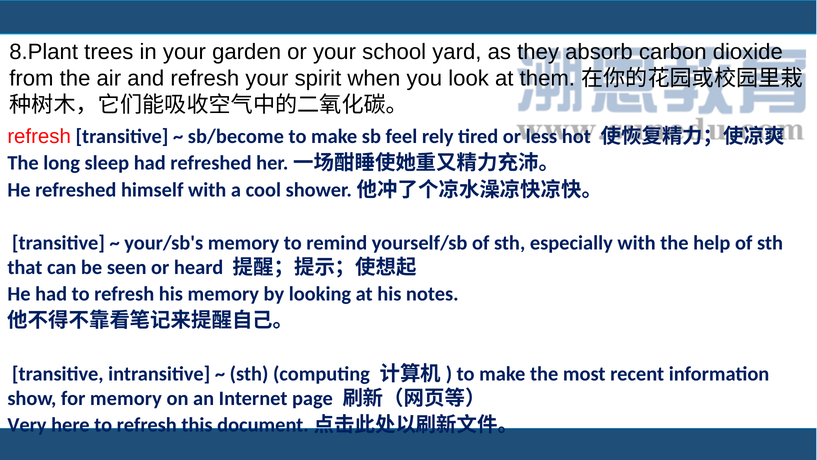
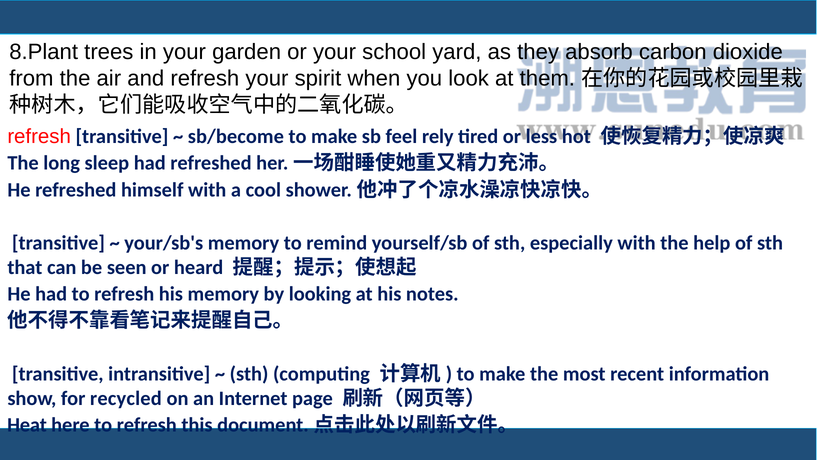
for memory: memory -> recycled
Very: Very -> Heat
